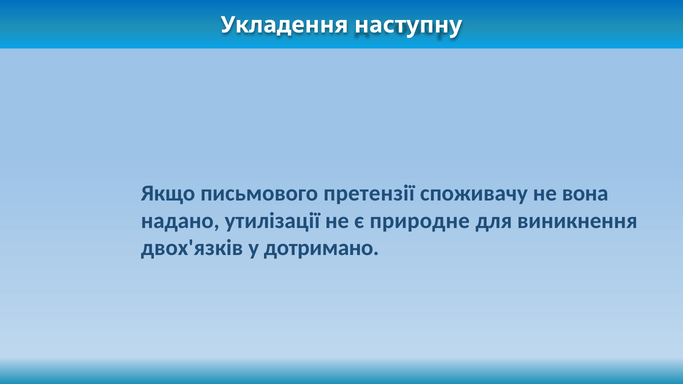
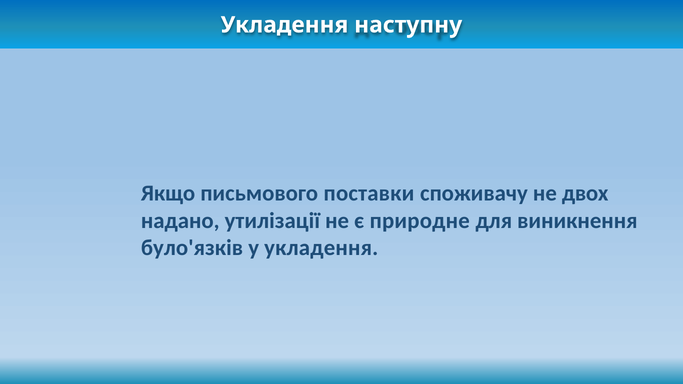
претензії: претензії -> поставки
вона: вона -> двох
двох'язків: двох'язків -> було'язків
у дотримано: дотримано -> укладення
